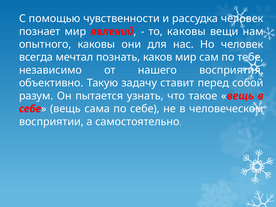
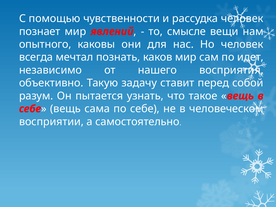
то каковы: каковы -> смысле
тебе: тебе -> идет
